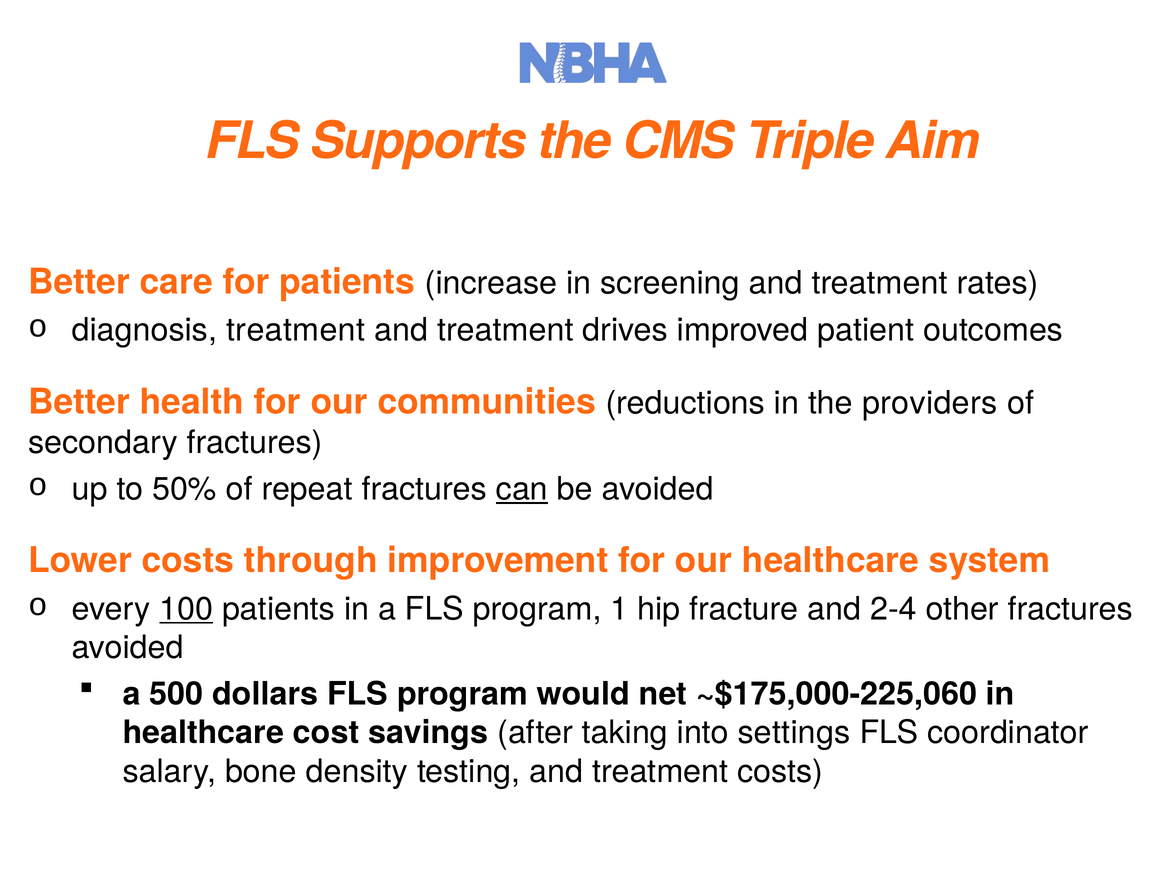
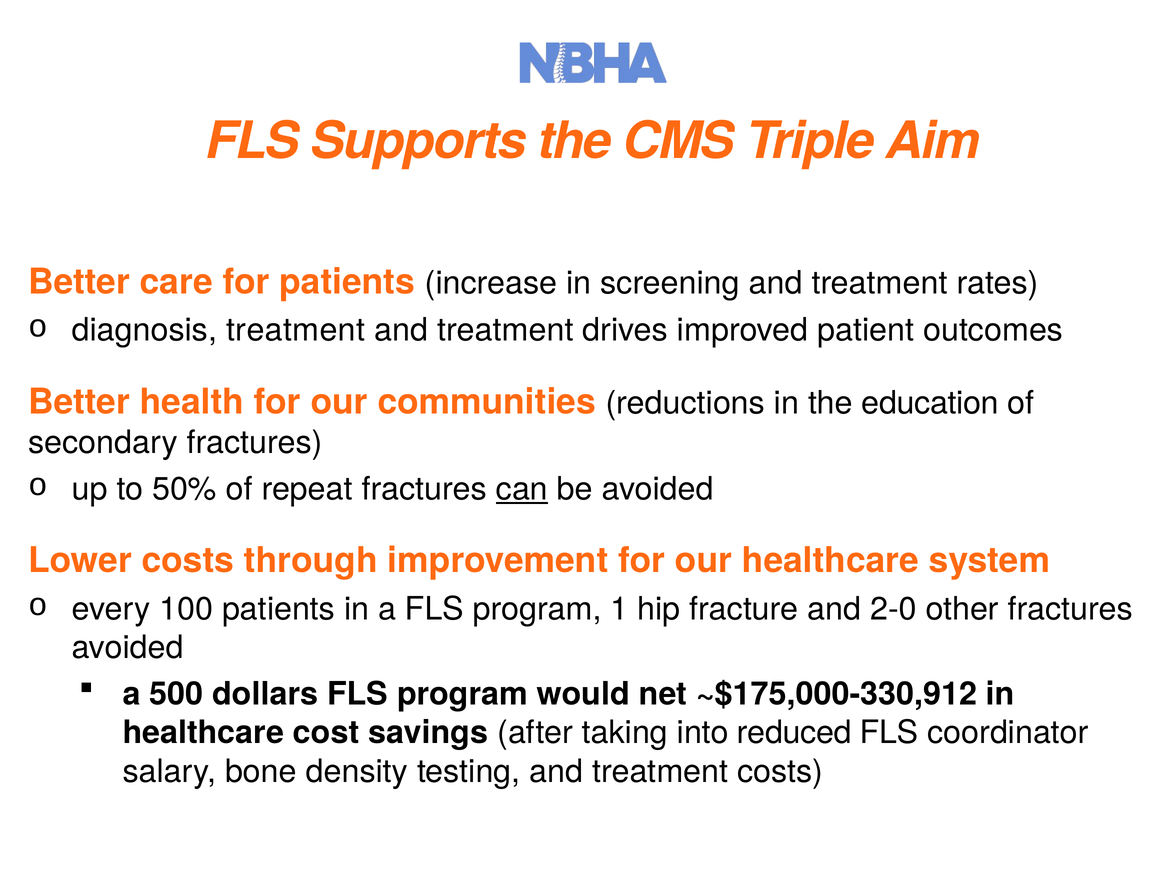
providers: providers -> education
100 underline: present -> none
2-4: 2-4 -> 2-0
~$175,000-225,060: ~$175,000-225,060 -> ~$175,000-330,912
settings: settings -> reduced
